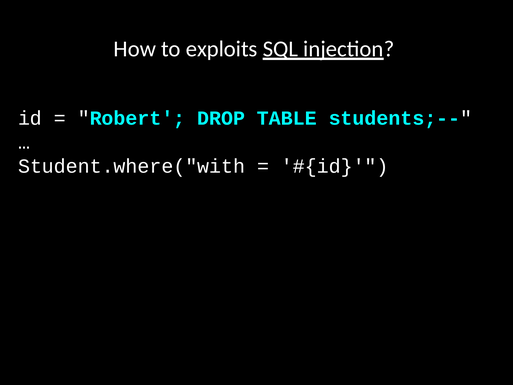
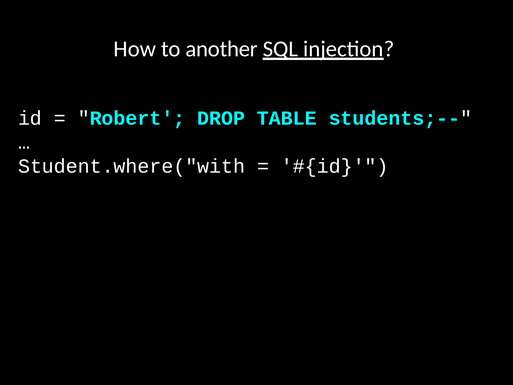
exploits: exploits -> another
